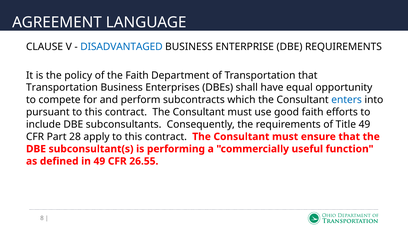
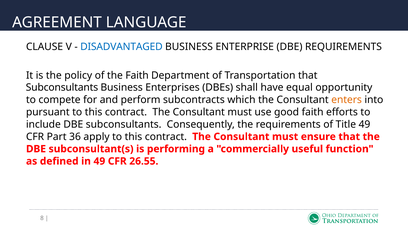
Transportation at (62, 87): Transportation -> Subconsultants
enters colour: blue -> orange
28: 28 -> 36
